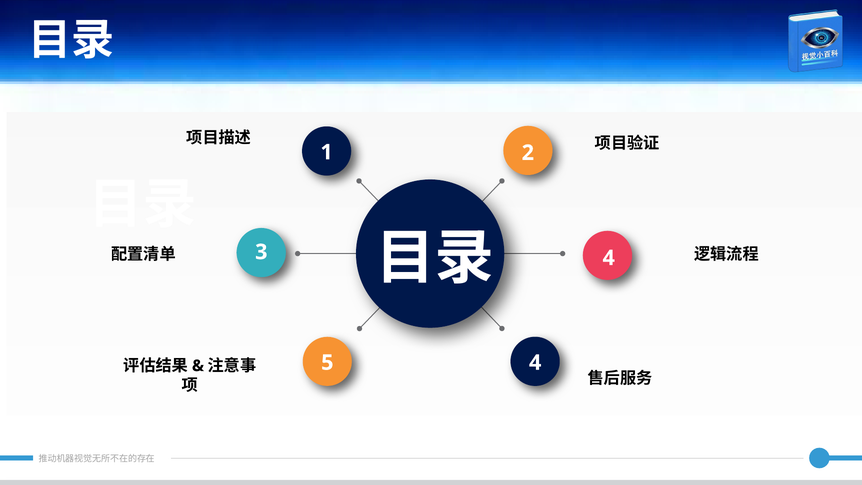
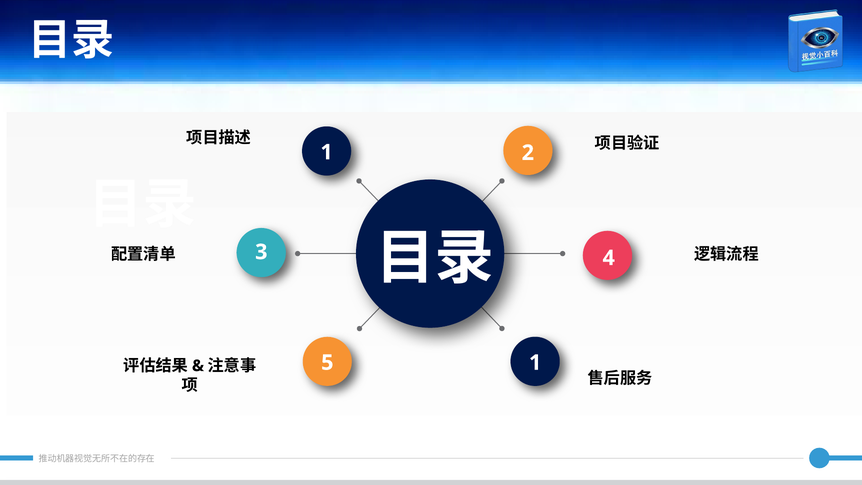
5 4: 4 -> 1
